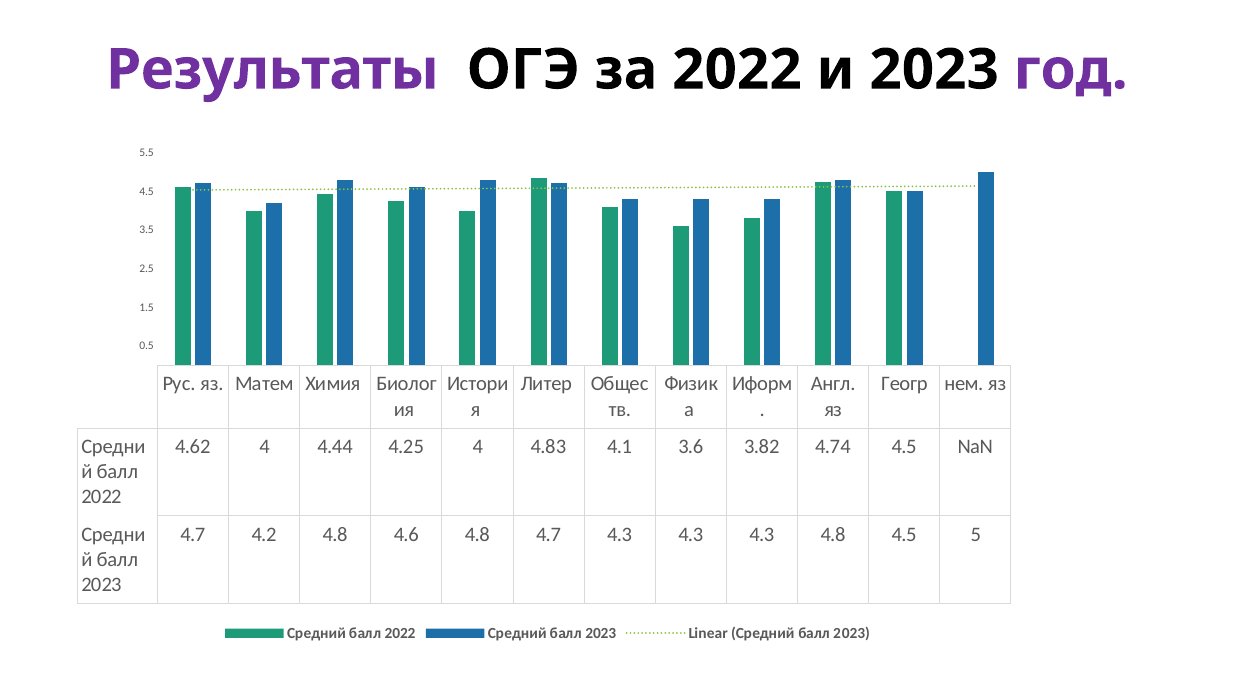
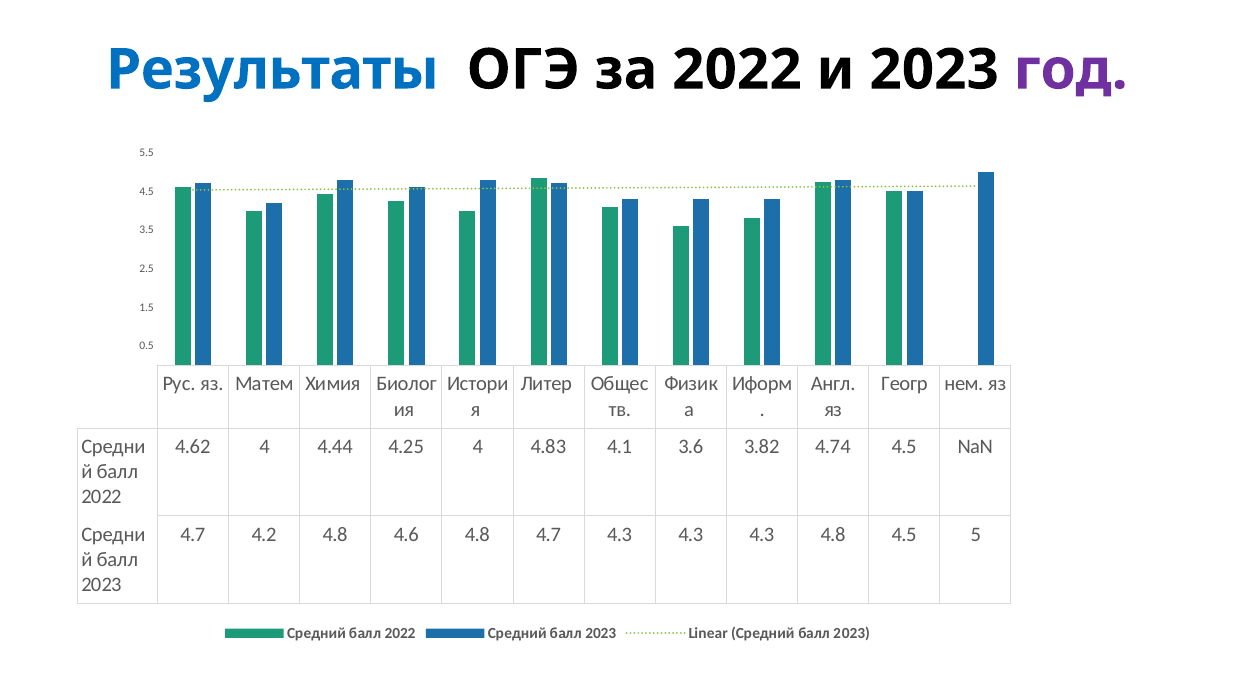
Результаты colour: purple -> blue
